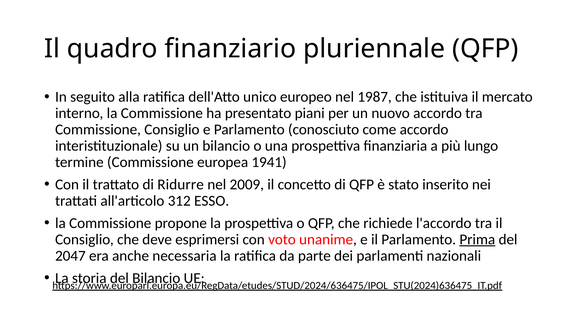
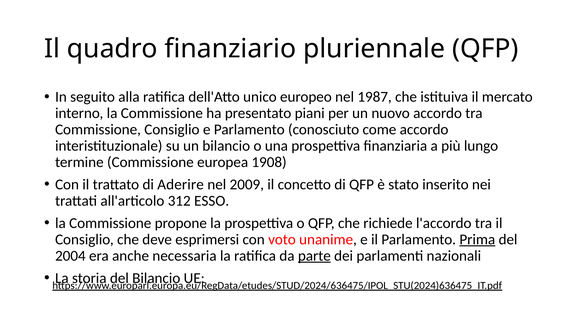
1941: 1941 -> 1908
Ridurre: Ridurre -> Aderire
2047: 2047 -> 2004
parte underline: none -> present
